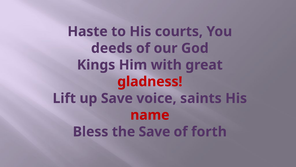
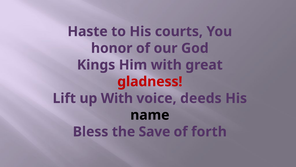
deeds: deeds -> honor
up Save: Save -> With
saints: saints -> deeds
name colour: red -> black
